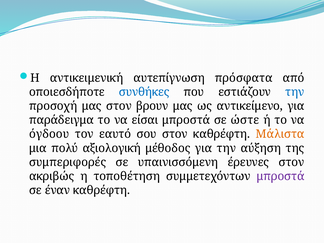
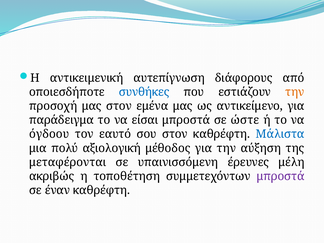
πρόσφατα: πρόσφατα -> διάφορους
την at (295, 92) colour: blue -> orange
βρουν: βρουν -> εμένα
Μάλιστα colour: orange -> blue
συμπεριφορές: συμπεριφορές -> μεταφέρονται
έρευνες στον: στον -> μέλη
